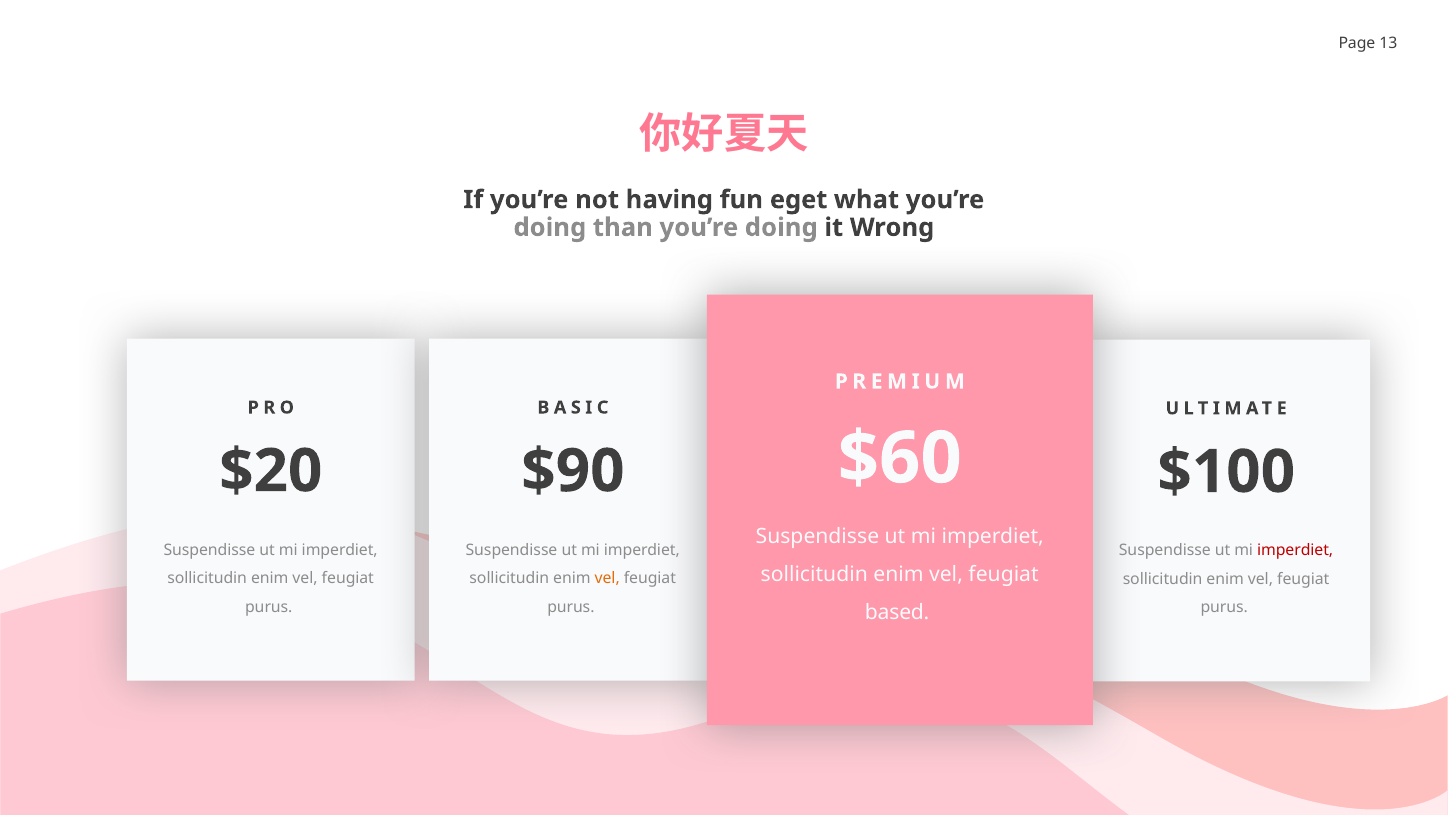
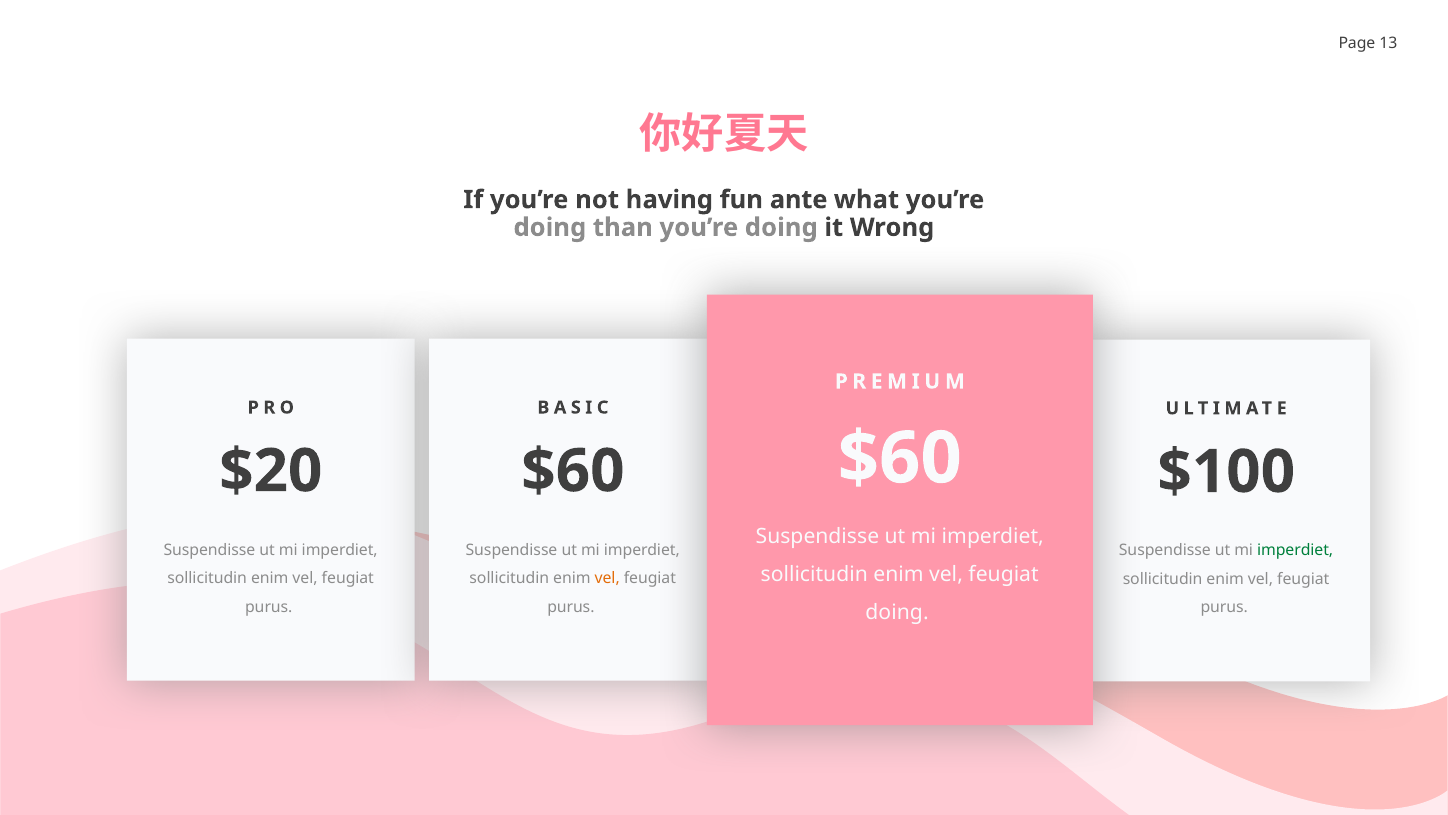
eget: eget -> ante
$90 at (573, 471): $90 -> $60
imperdiet at (1295, 550) colour: red -> green
based at (897, 612): based -> doing
